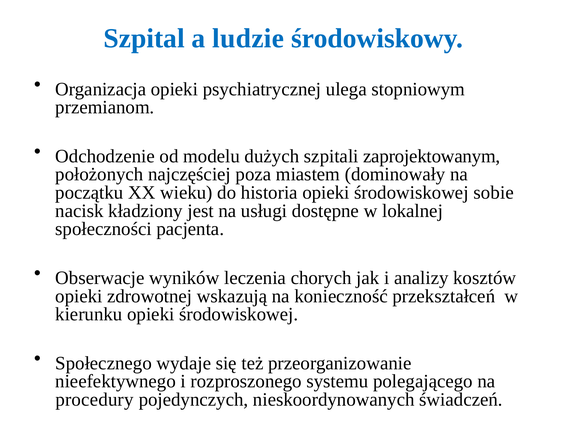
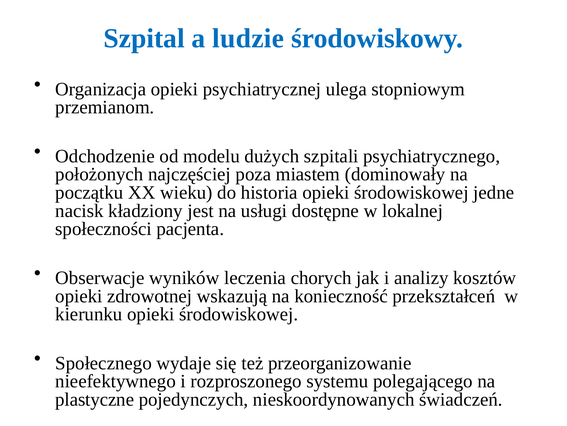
zaprojektowanym: zaprojektowanym -> psychiatrycznego
sobie: sobie -> jedne
procedury: procedury -> plastyczne
